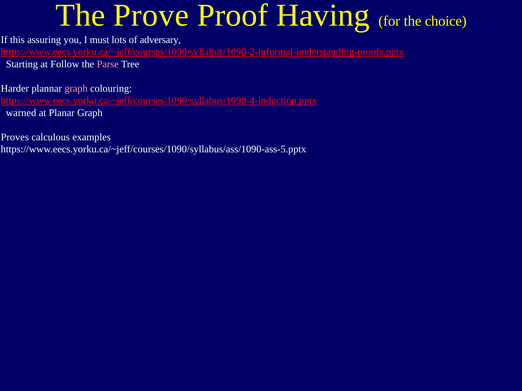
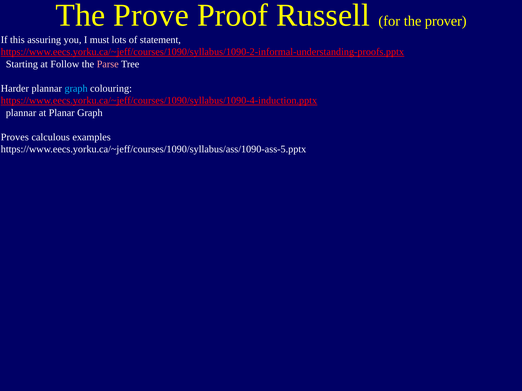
Having: Having -> Russell
choice: choice -> prover
adversary: adversary -> statement
graph at (76, 89) colour: pink -> light blue
warned at (21, 113): warned -> plannar
